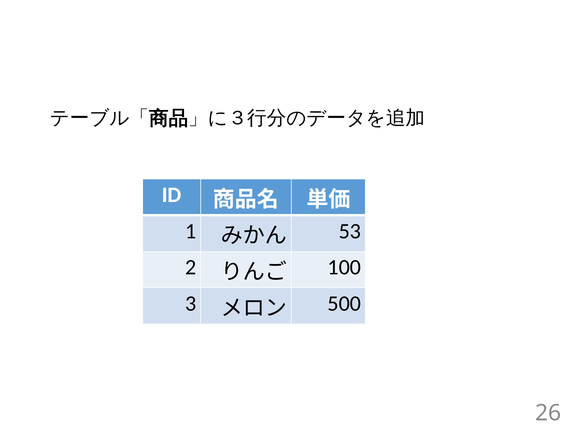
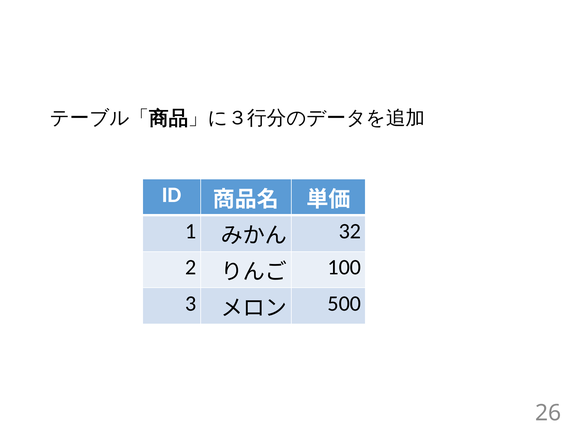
53: 53 -> 32
